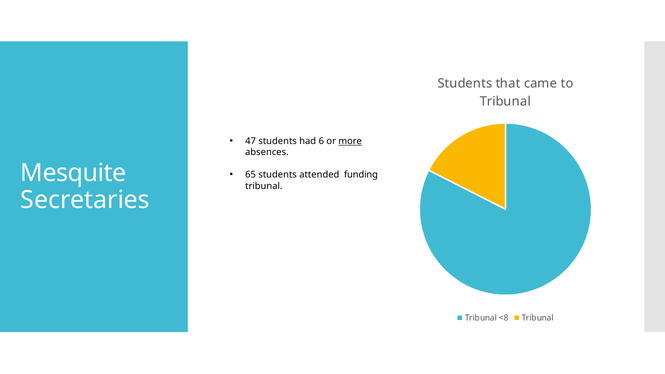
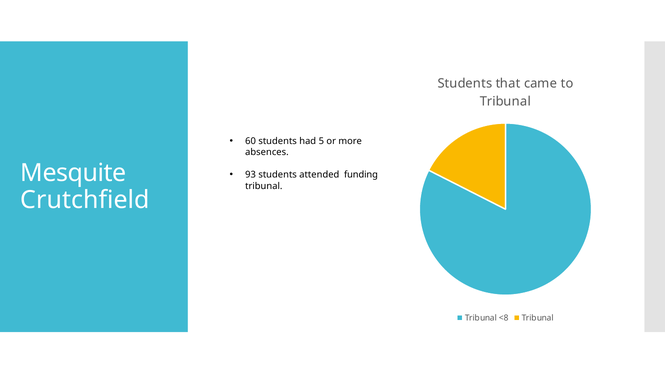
47: 47 -> 60
6: 6 -> 5
more underline: present -> none
65: 65 -> 93
Secretaries: Secretaries -> Crutchfield
